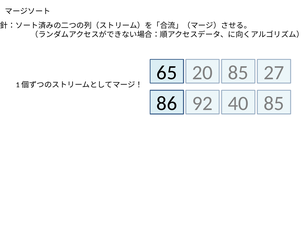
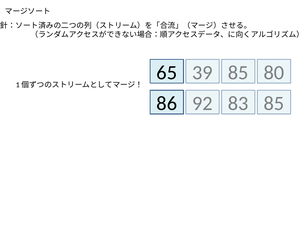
20: 20 -> 39
27: 27 -> 80
40: 40 -> 83
